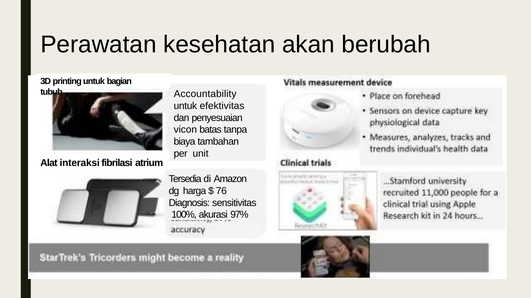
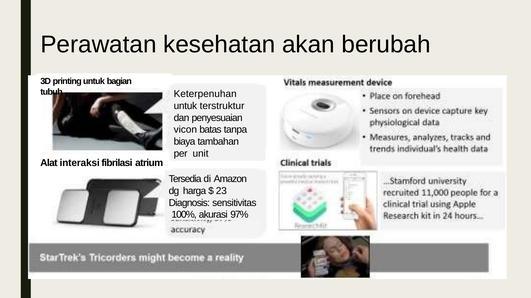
Accountability: Accountability -> Keterpenuhan
efektivitas: efektivitas -> terstruktur
76: 76 -> 23
